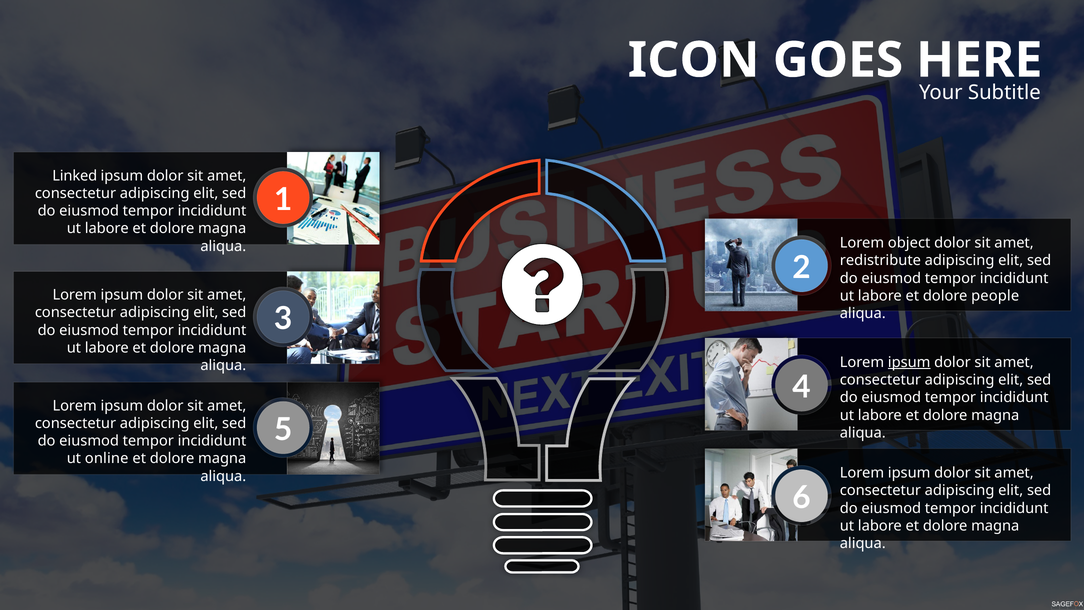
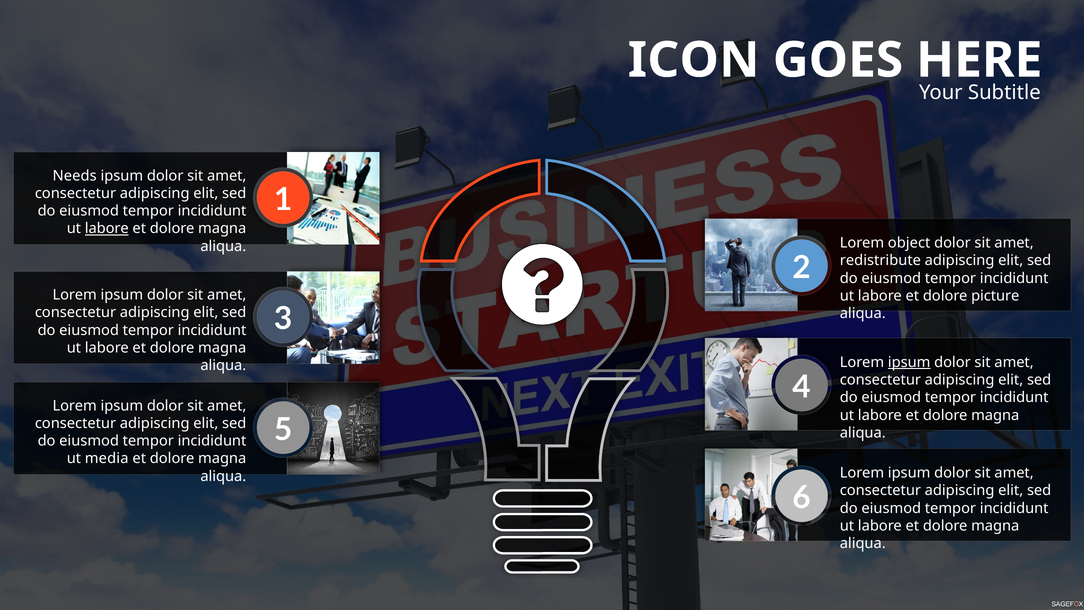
Linked: Linked -> Needs
labore at (107, 228) underline: none -> present
people: people -> picture
online: online -> media
